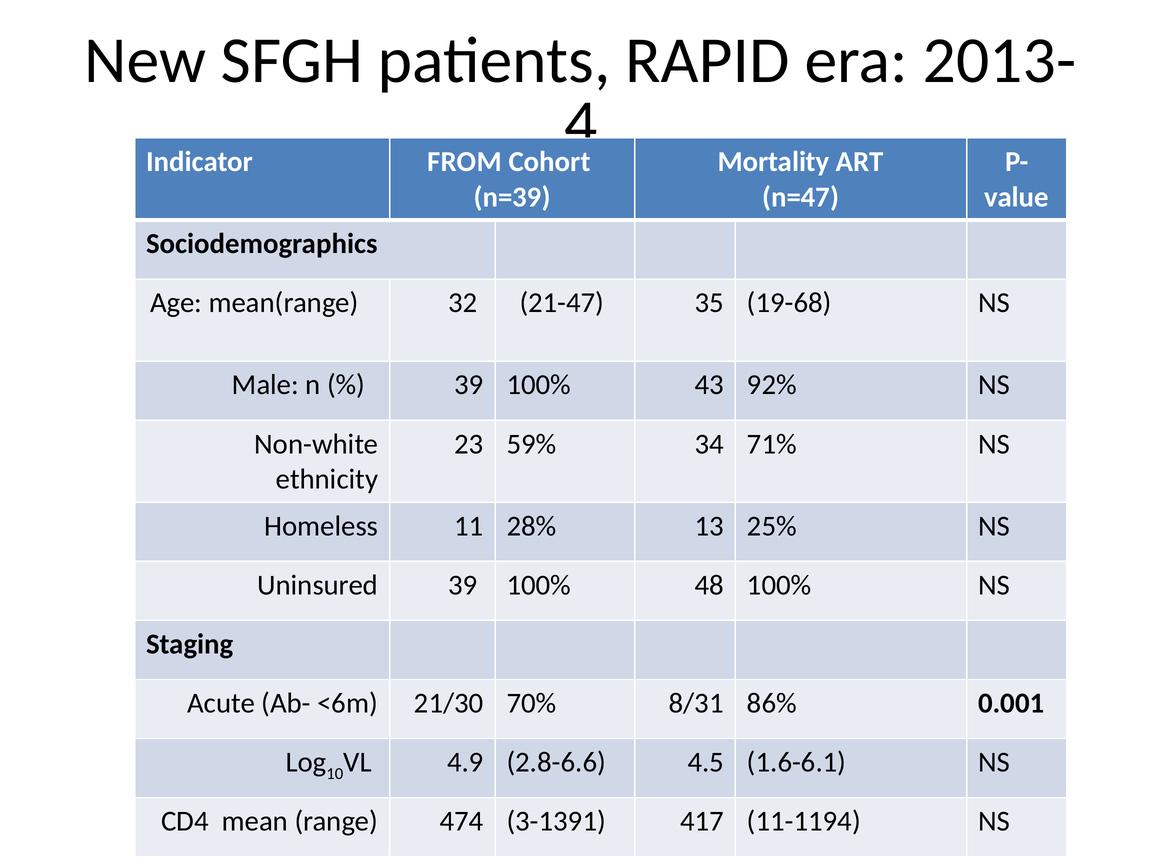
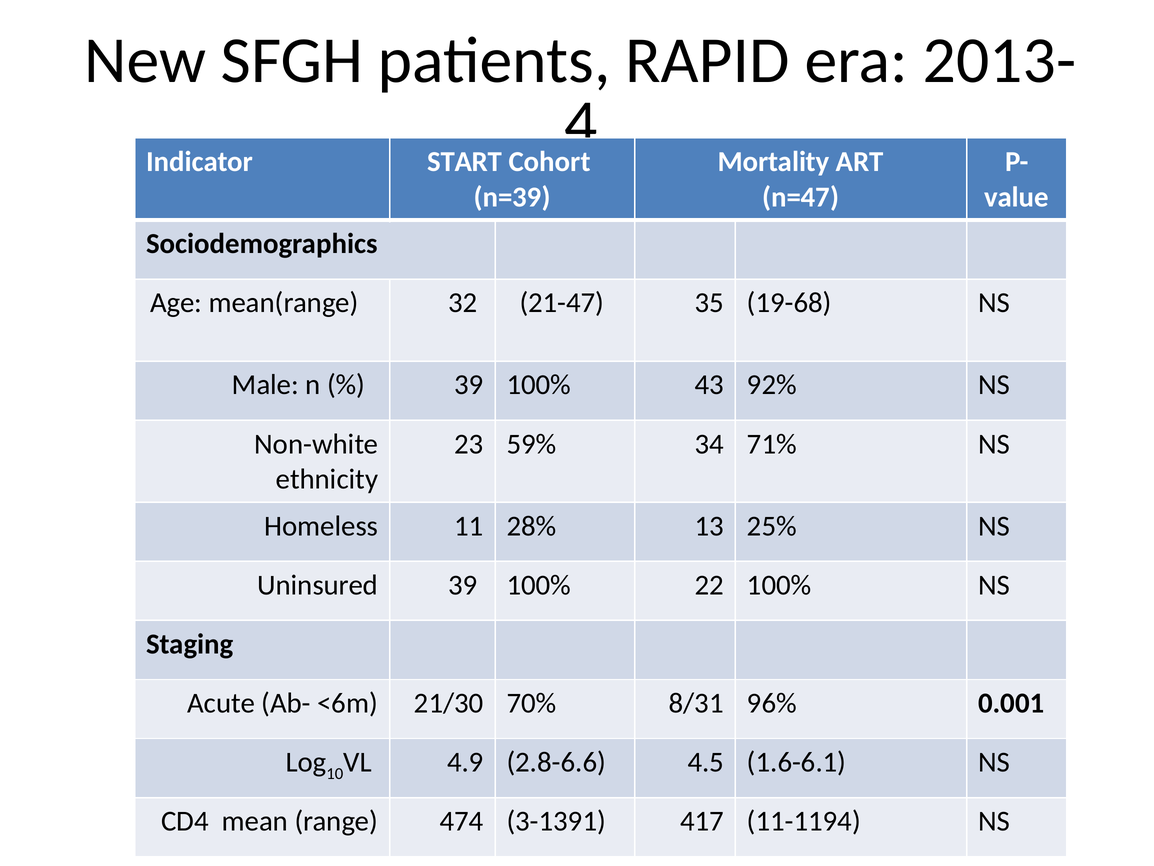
FROM: FROM -> START
48: 48 -> 22
86%: 86% -> 96%
